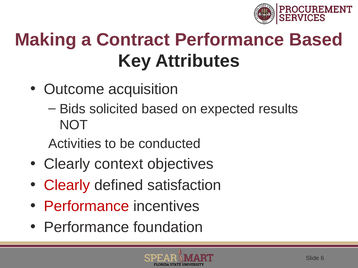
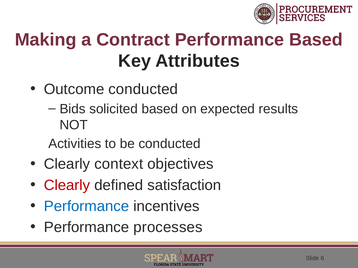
Outcome acquisition: acquisition -> conducted
Performance at (87, 207) colour: red -> blue
foundation: foundation -> processes
